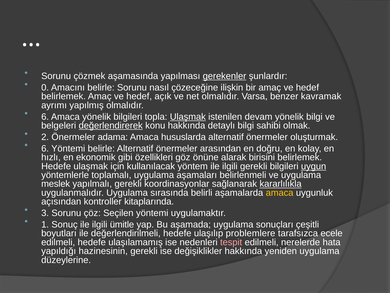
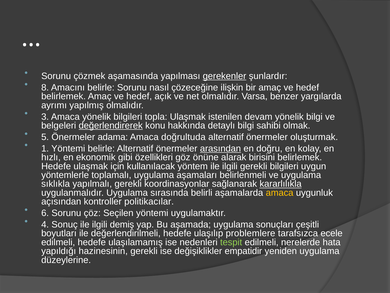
0: 0 -> 8
kavramak: kavramak -> yargılarda
6 at (45, 117): 6 -> 3
Ulaşmak at (188, 117) underline: present -> none
2: 2 -> 5
hususlarda: hususlarda -> doğrultuda
6 at (45, 148): 6 -> 1
arasından underline: none -> present
uygun underline: present -> none
meslek: meslek -> sıklıkla
kitaplarında: kitaplarında -> politikacılar
3: 3 -> 6
1: 1 -> 4
ümitle: ümitle -> demiş
tespit colour: pink -> light green
değişiklikler hakkında: hakkında -> empatidir
